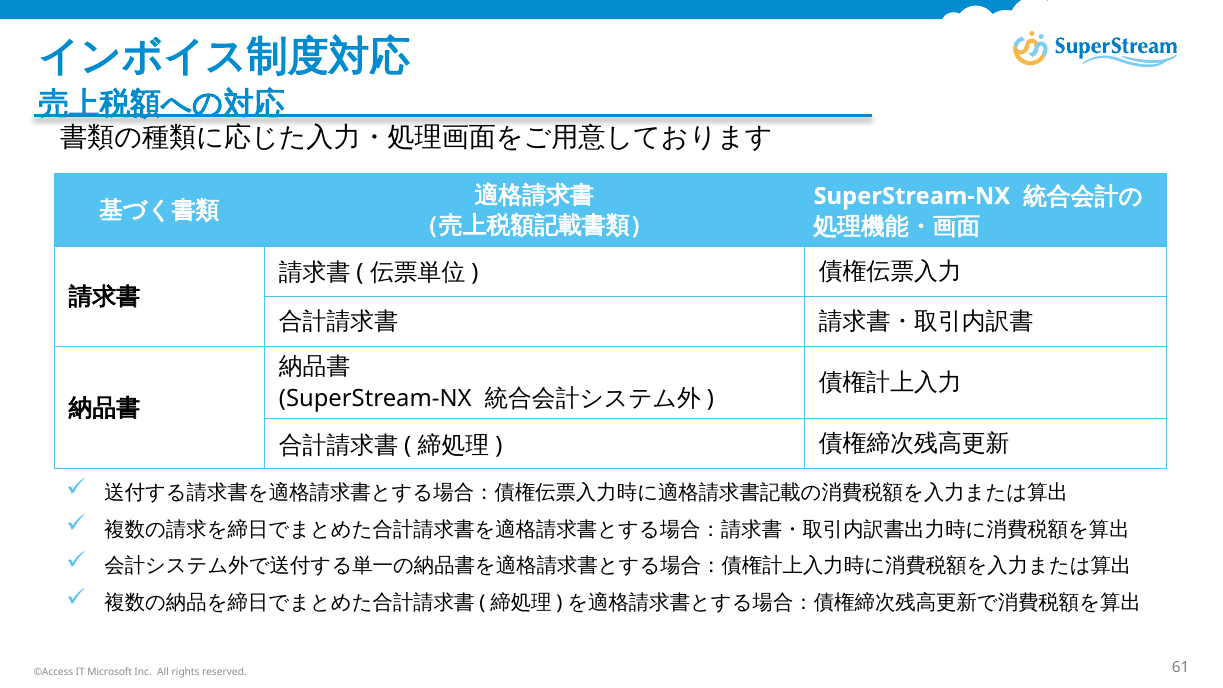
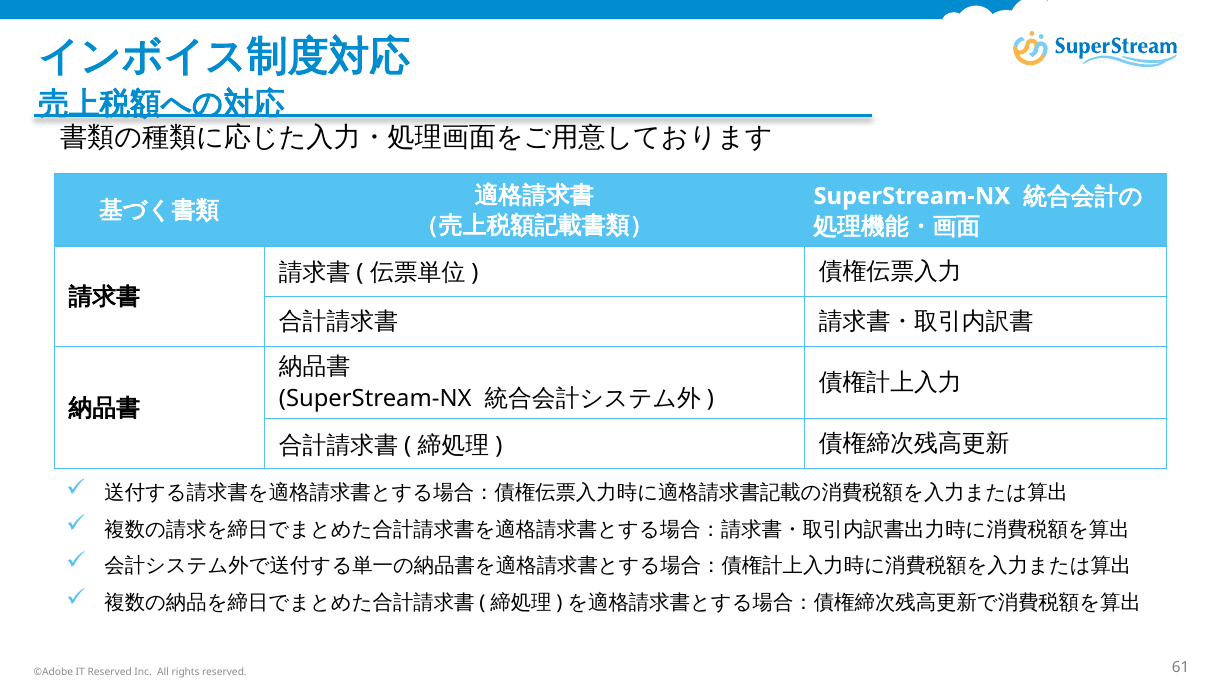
©Access: ©Access -> ©Adobe
IT Microsoft: Microsoft -> Reserved
